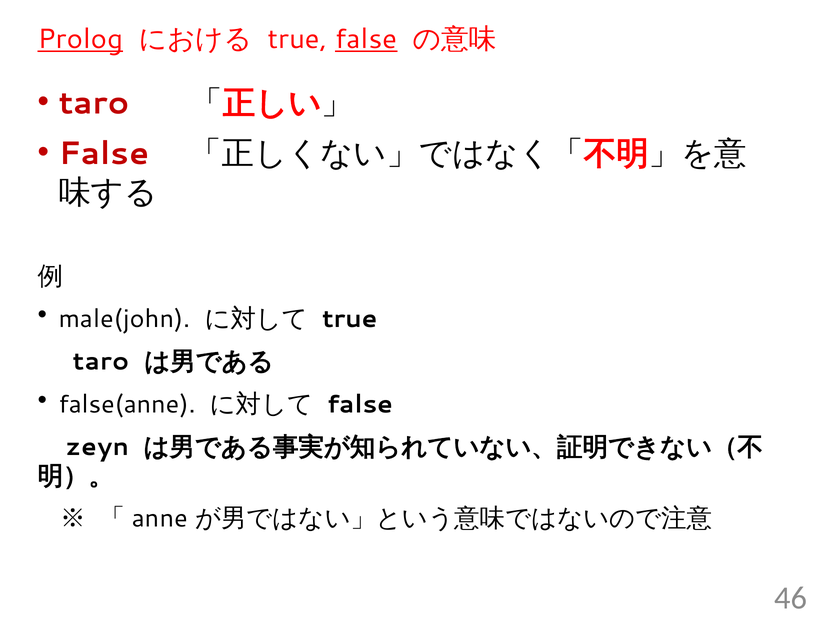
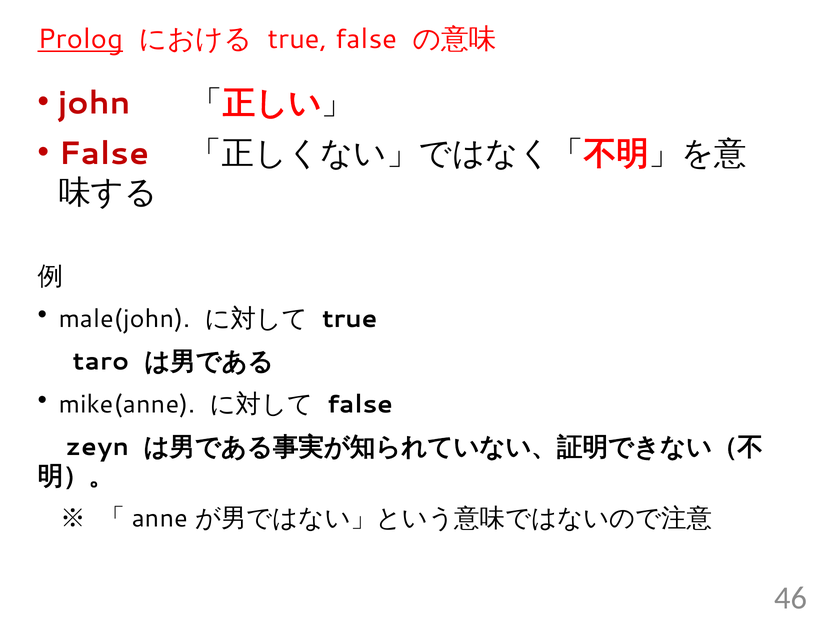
false at (366, 39) underline: present -> none
taro at (94, 103): taro -> john
false(anne: false(anne -> mike(anne
